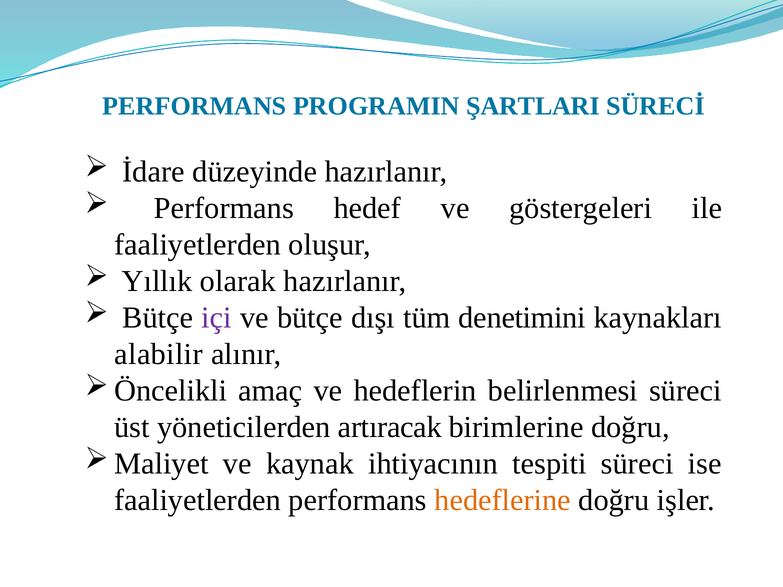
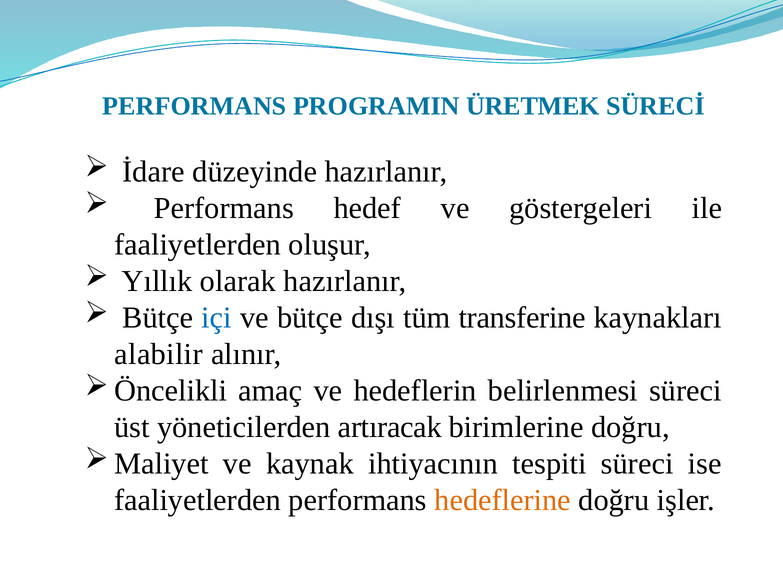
ŞARTLARI: ŞARTLARI -> ÜRETMEK
içi colour: purple -> blue
denetimini: denetimini -> transferine
